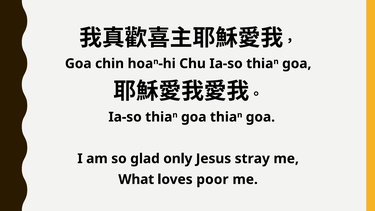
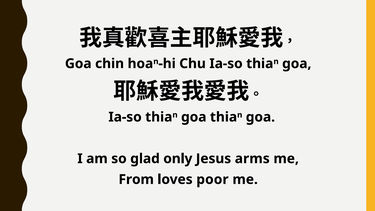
stray: stray -> arms
What: What -> From
